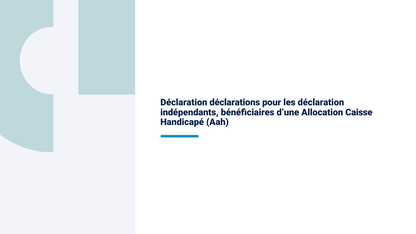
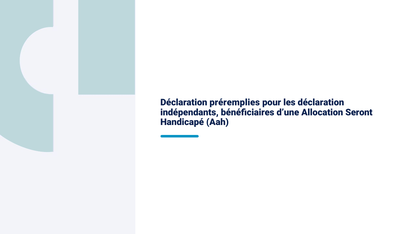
déclarations: déclarations -> préremplies
Caisse: Caisse -> Seront
